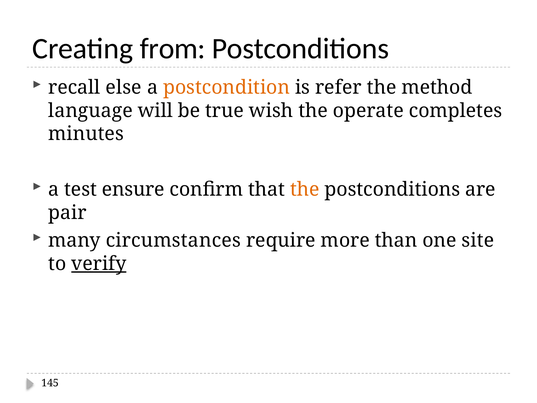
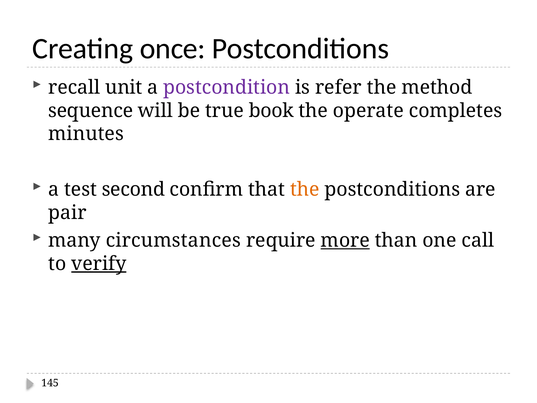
from: from -> once
else: else -> unit
postcondition colour: orange -> purple
language: language -> sequence
wish: wish -> book
ensure: ensure -> second
more underline: none -> present
site: site -> call
